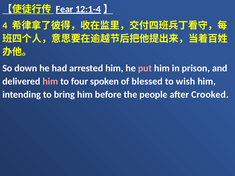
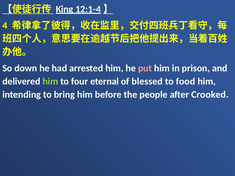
Fear: Fear -> King
him at (50, 81) colour: pink -> light green
spoken: spoken -> eternal
wish: wish -> food
